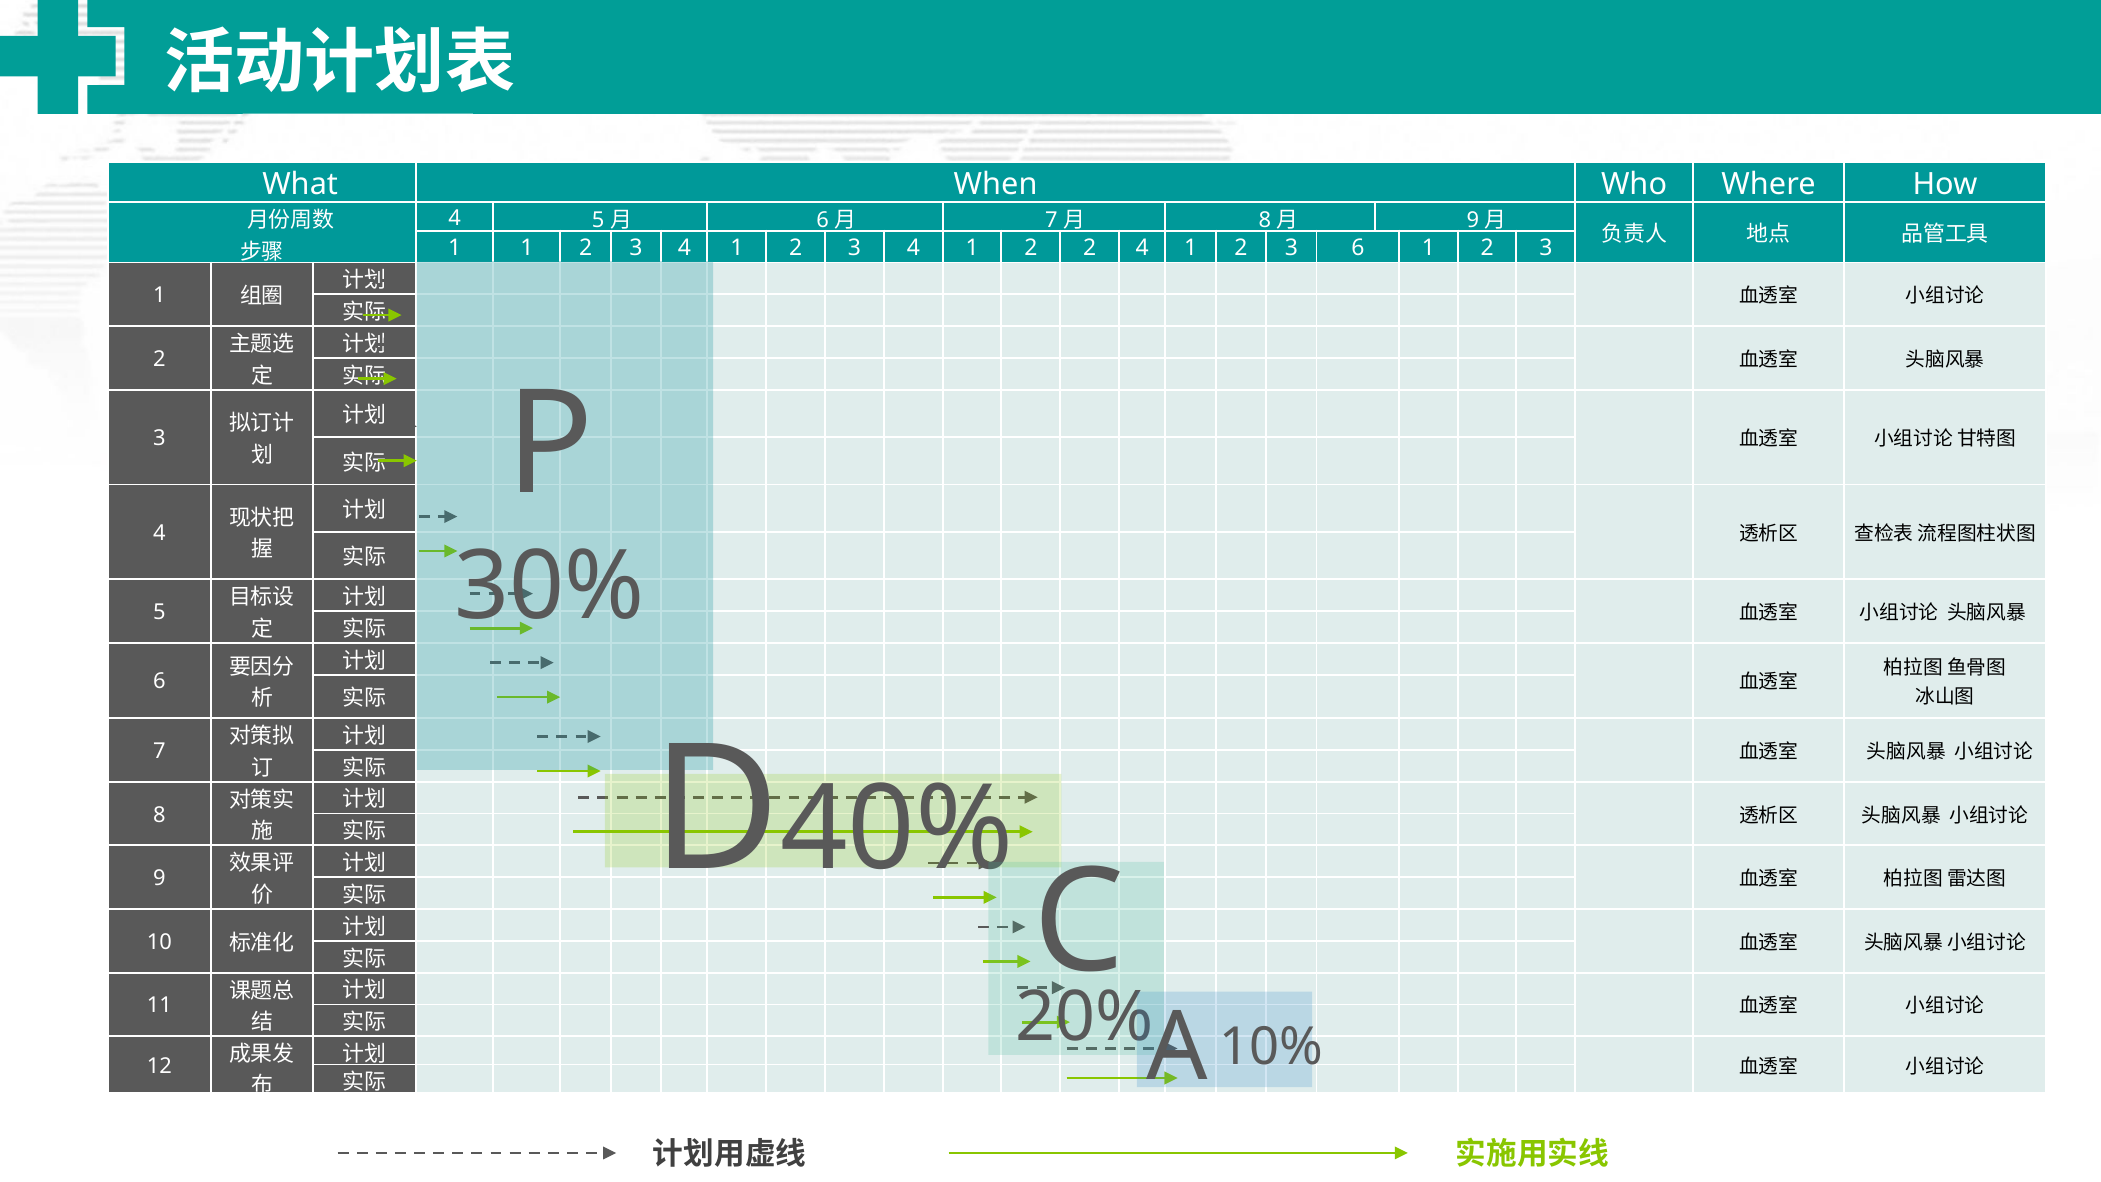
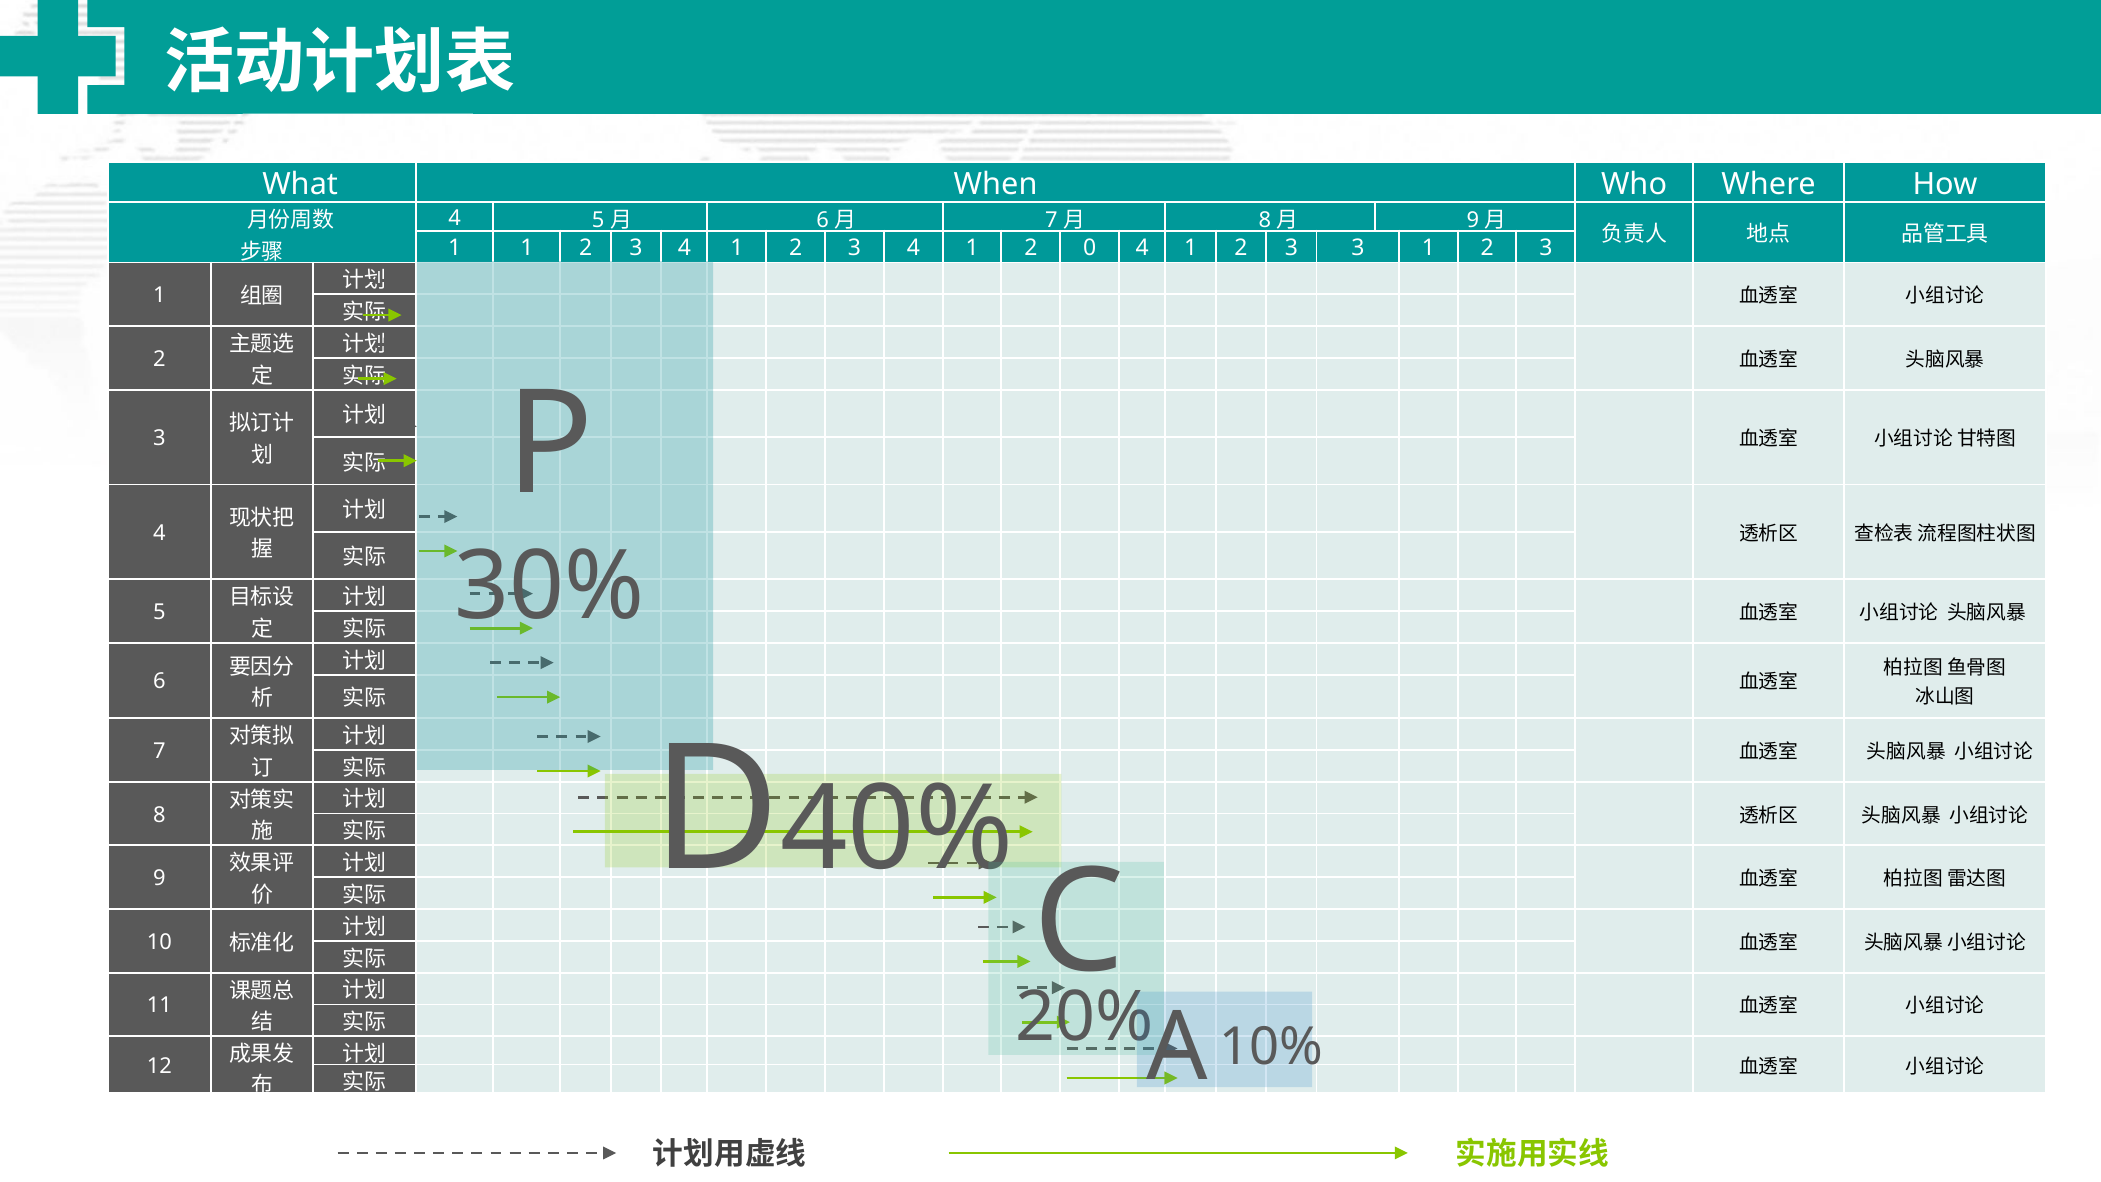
2 2: 2 -> 0
3 6: 6 -> 3
